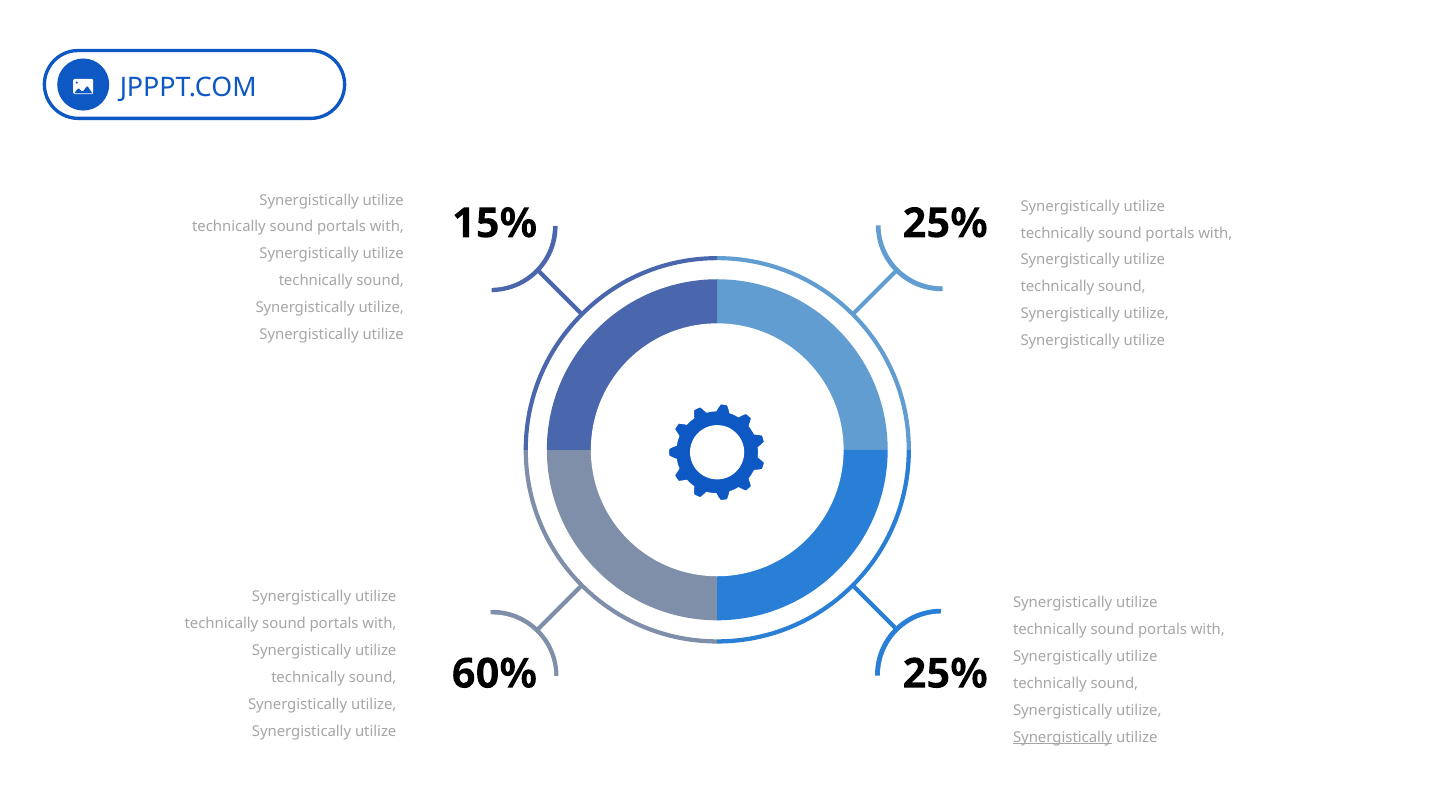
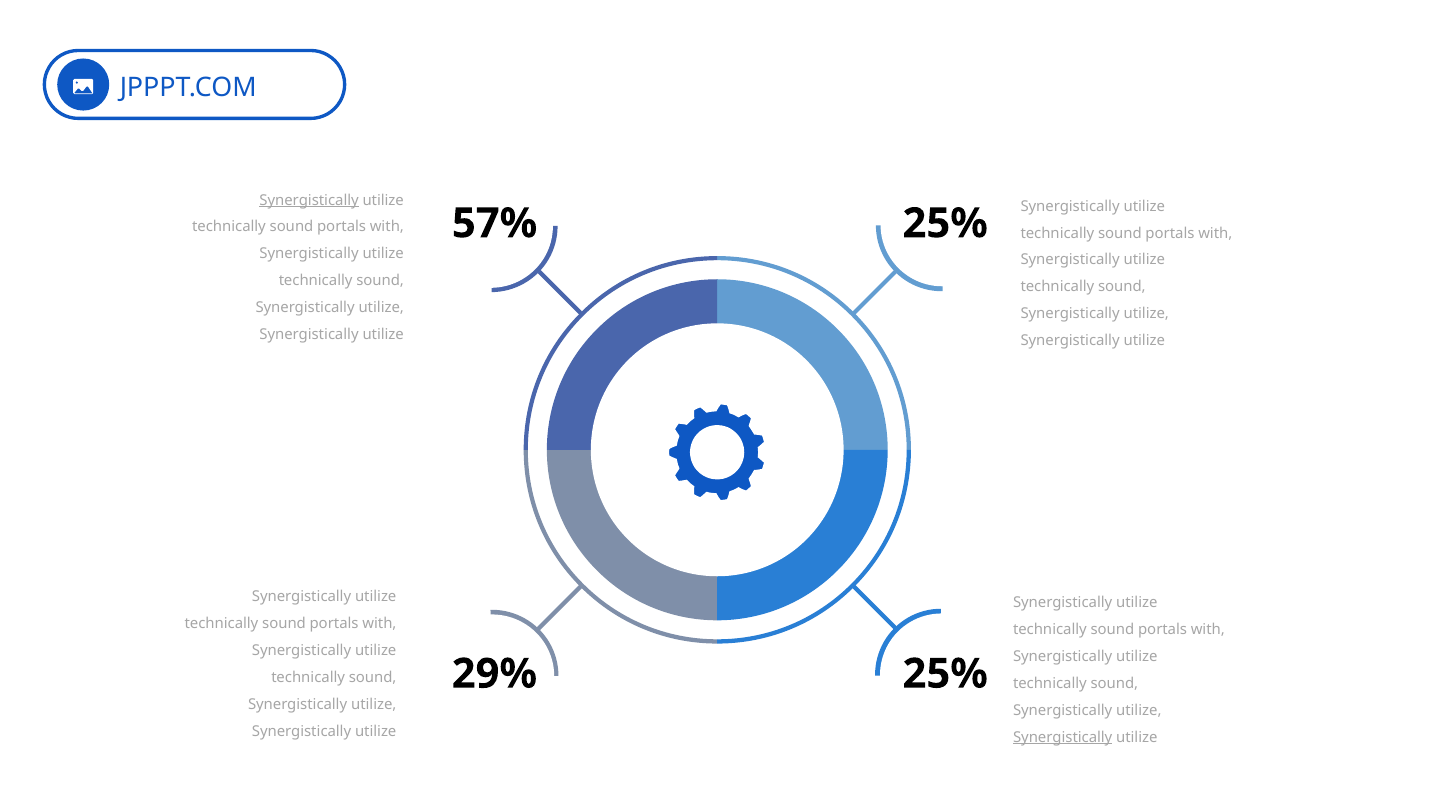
Synergistically at (309, 200) underline: none -> present
15%: 15% -> 57%
60%: 60% -> 29%
